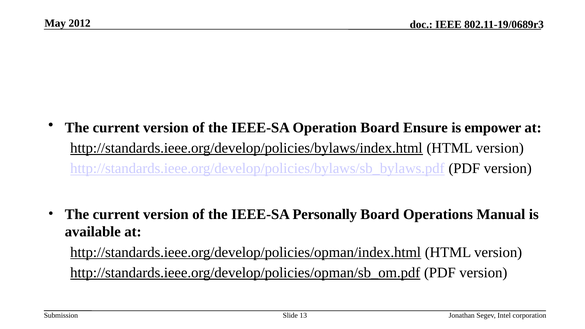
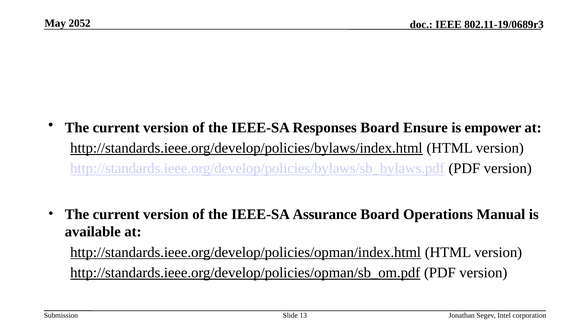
2012: 2012 -> 2052
Operation: Operation -> Responses
Personally: Personally -> Assurance
